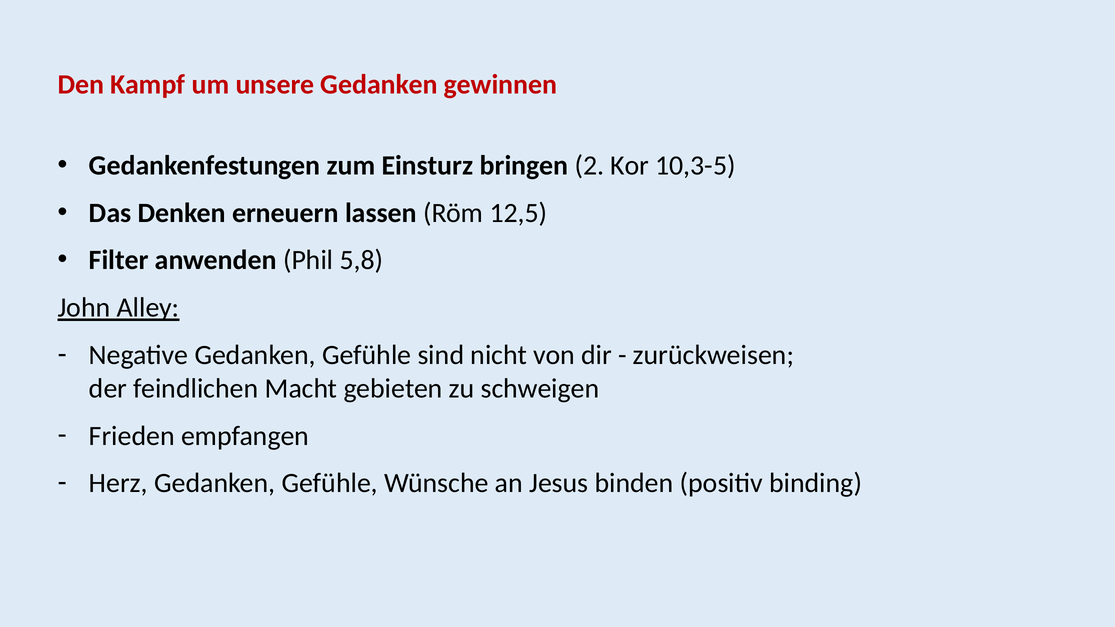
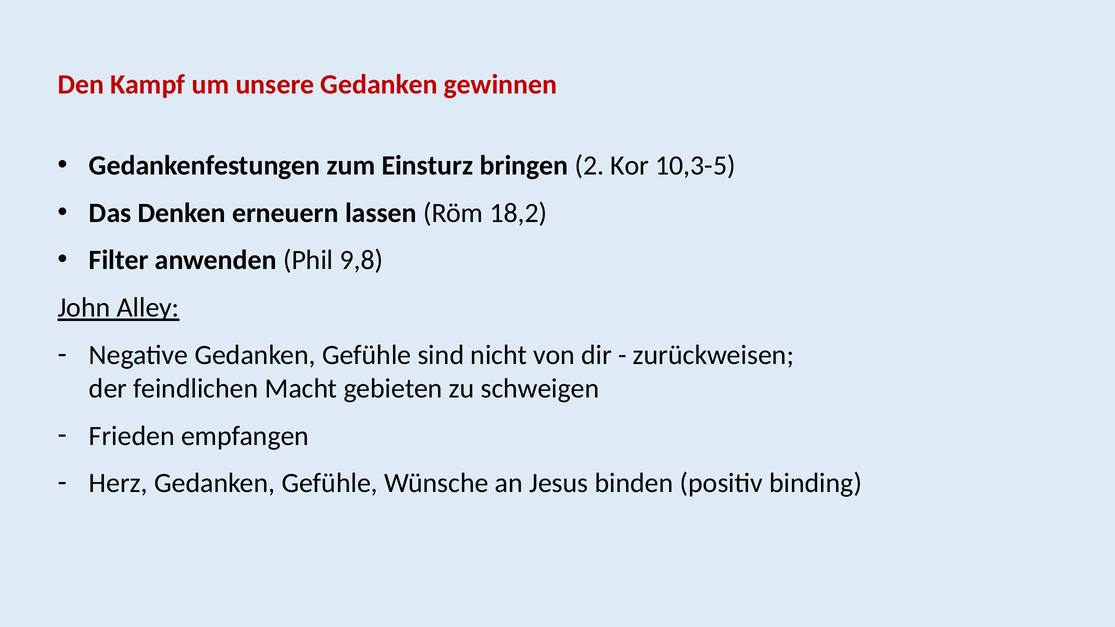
12,5: 12,5 -> 18,2
5,8: 5,8 -> 9,8
